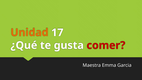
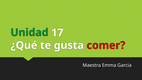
Unidad colour: orange -> green
